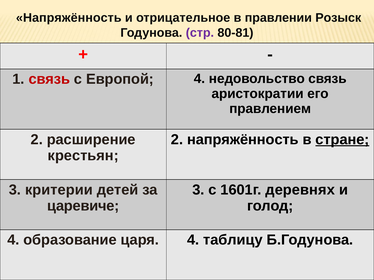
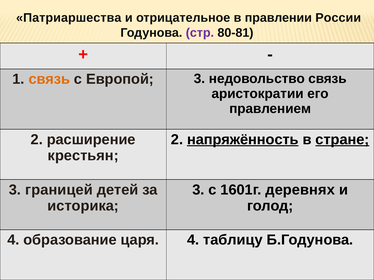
Напряжённость at (69, 18): Напряжённость -> Патриаршества
Розыск: Розыск -> России
связь at (49, 79) colour: red -> orange
Европой 4: 4 -> 3
напряжённость at (243, 140) underline: none -> present
критерии: критерии -> границей
царевиче: царевиче -> историка
